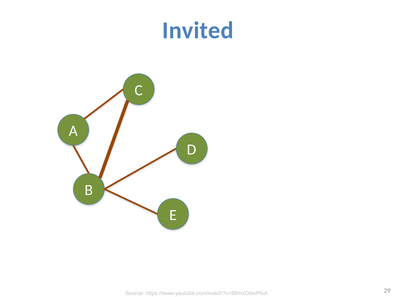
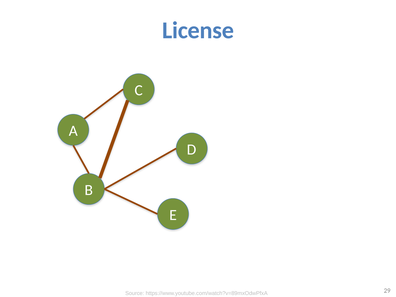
Invited: Invited -> License
